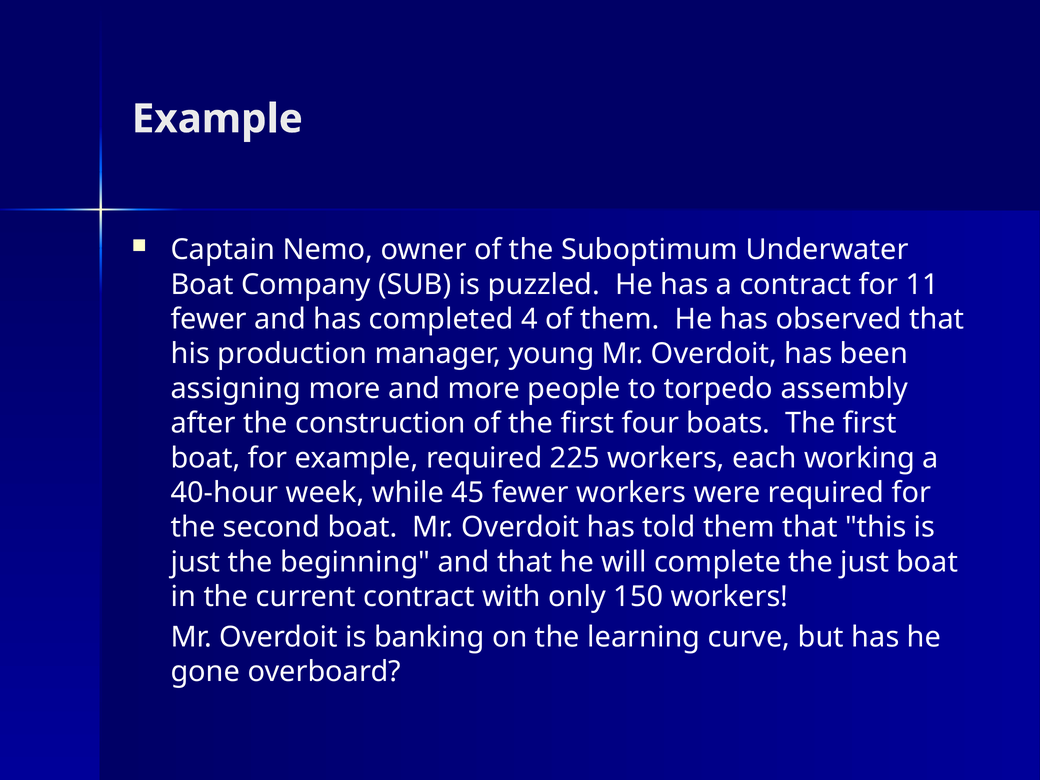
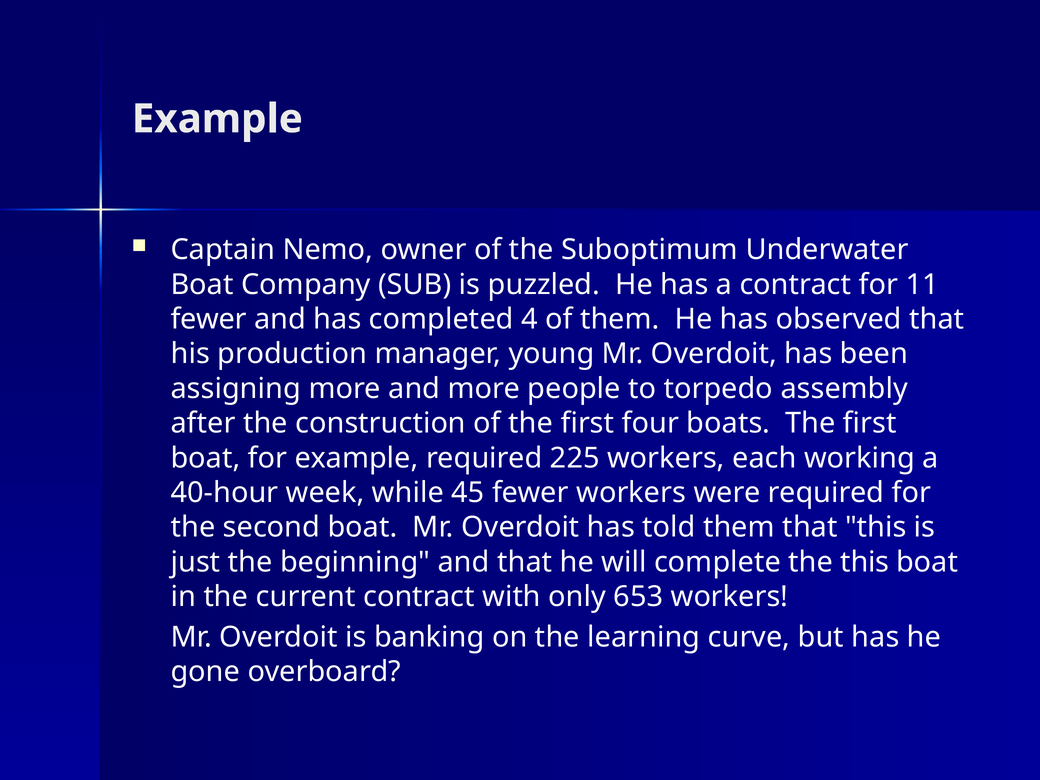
the just: just -> this
150: 150 -> 653
